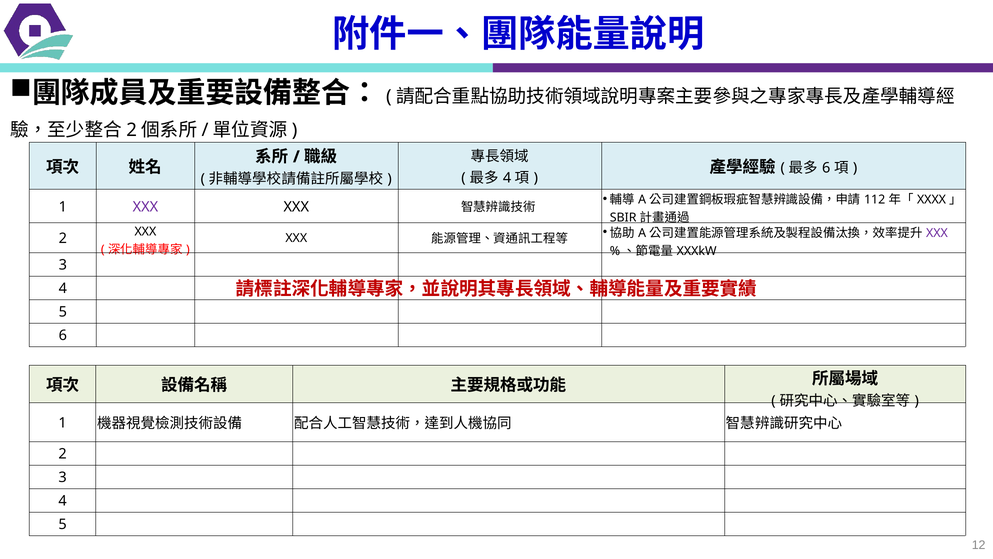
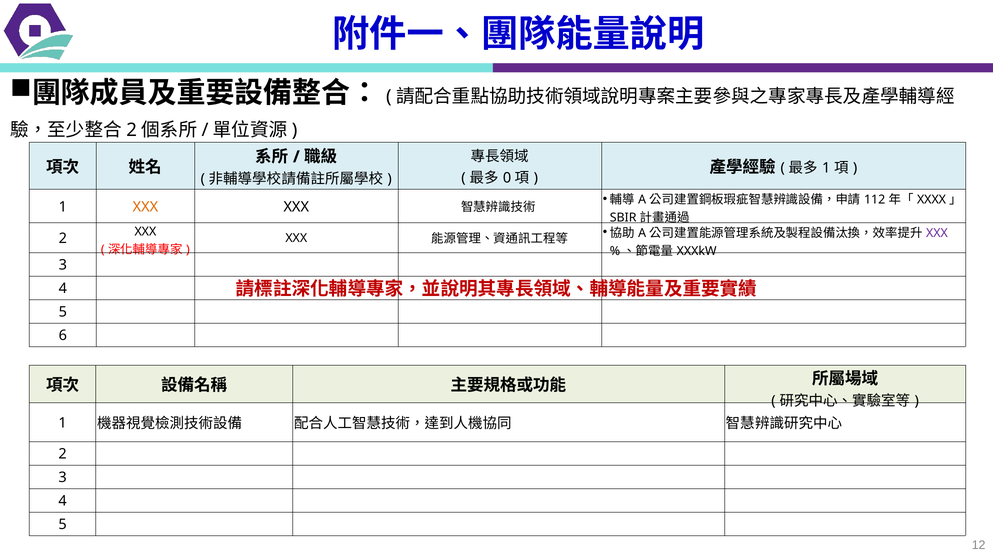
6 at (826, 168): 6 -> 1
4 at (507, 178): 4 -> 0
XXX at (145, 207) colour: purple -> orange
